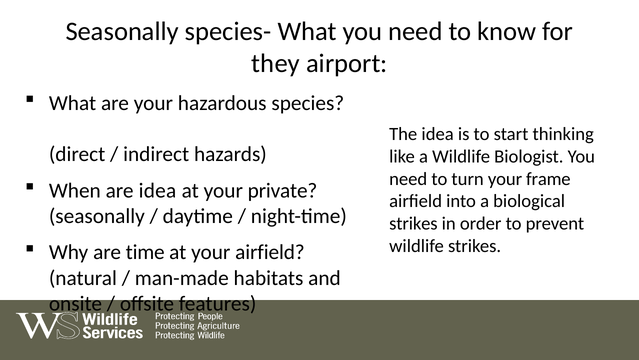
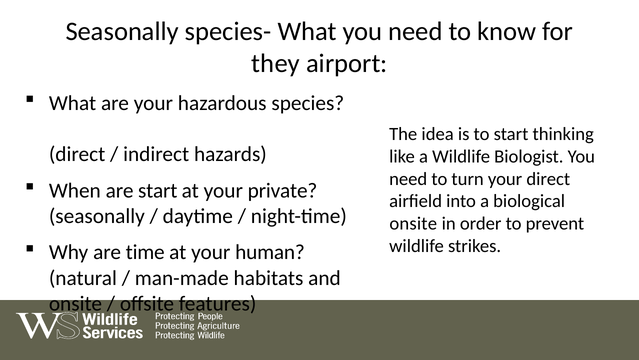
your frame: frame -> direct
are idea: idea -> start
strikes at (413, 223): strikes -> onsite
your airfield: airfield -> human
